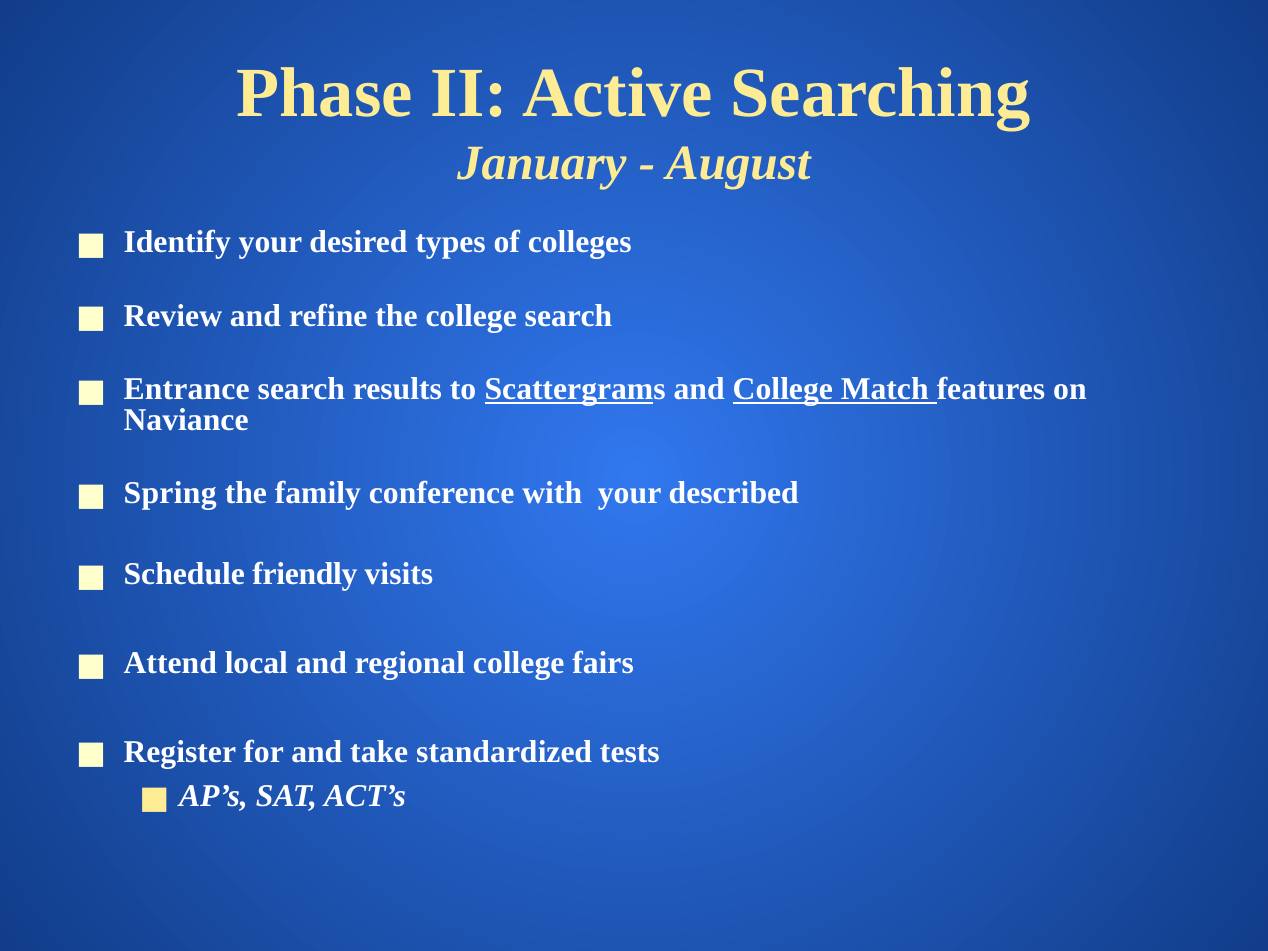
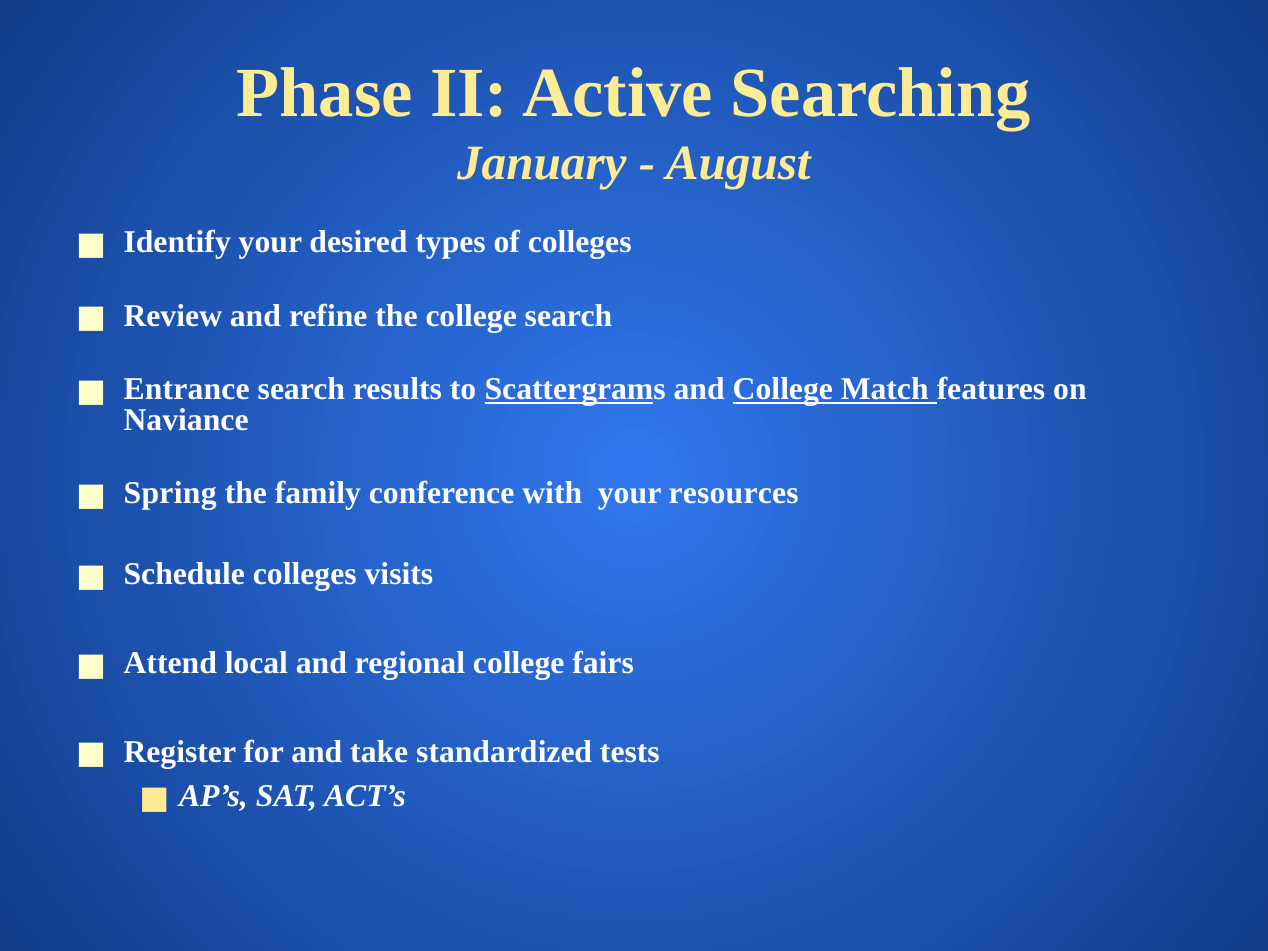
described: described -> resources
Schedule friendly: friendly -> colleges
